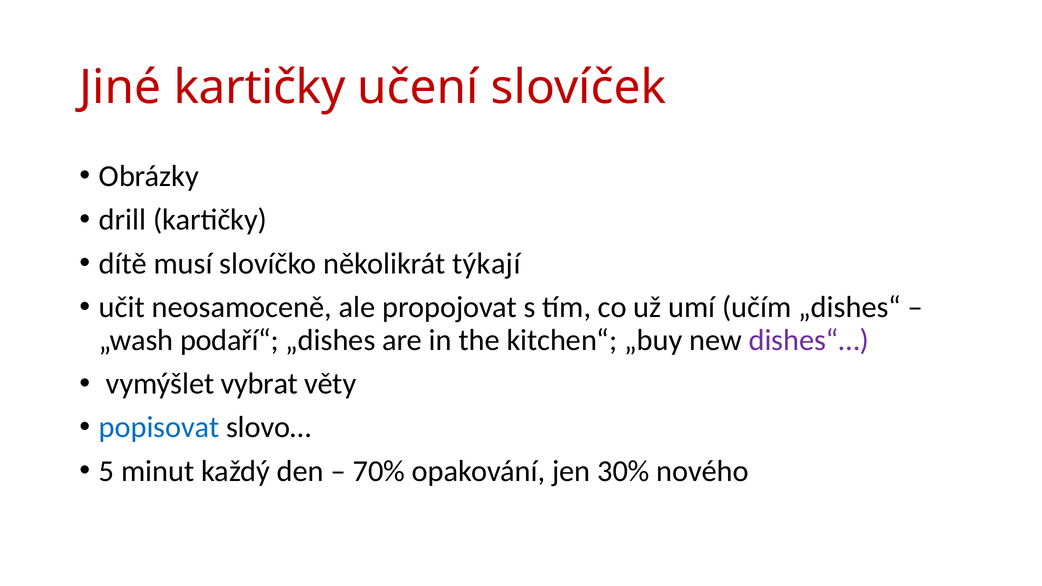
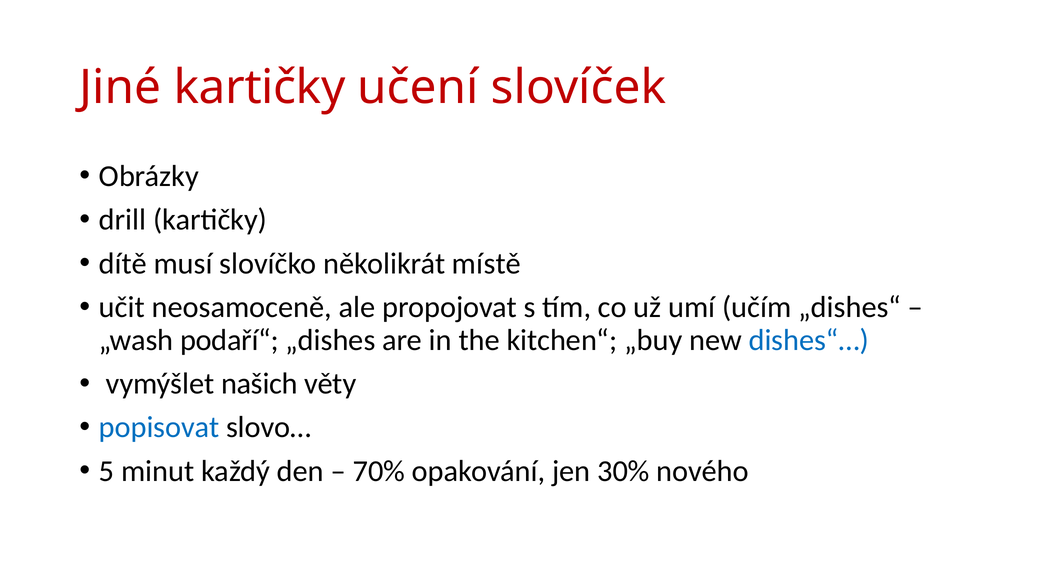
týkají: týkají -> místě
dishes“… colour: purple -> blue
vybrat: vybrat -> našich
